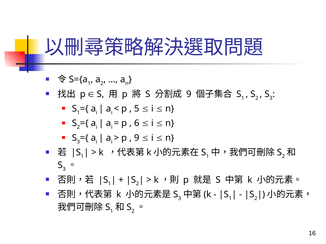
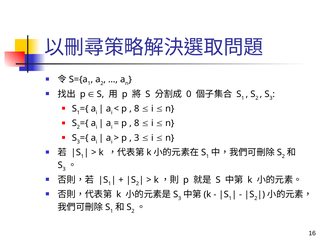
9 at (189, 94): 9 -> 0
5 at (137, 109): 5 -> 8
6 at (137, 123): 6 -> 8
9 at (137, 138): 9 -> 3
